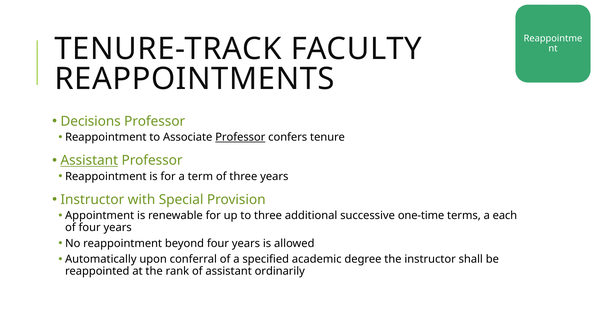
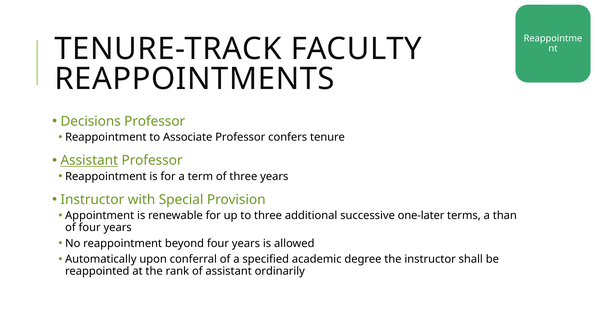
Professor at (240, 137) underline: present -> none
one-time: one-time -> one-later
each: each -> than
